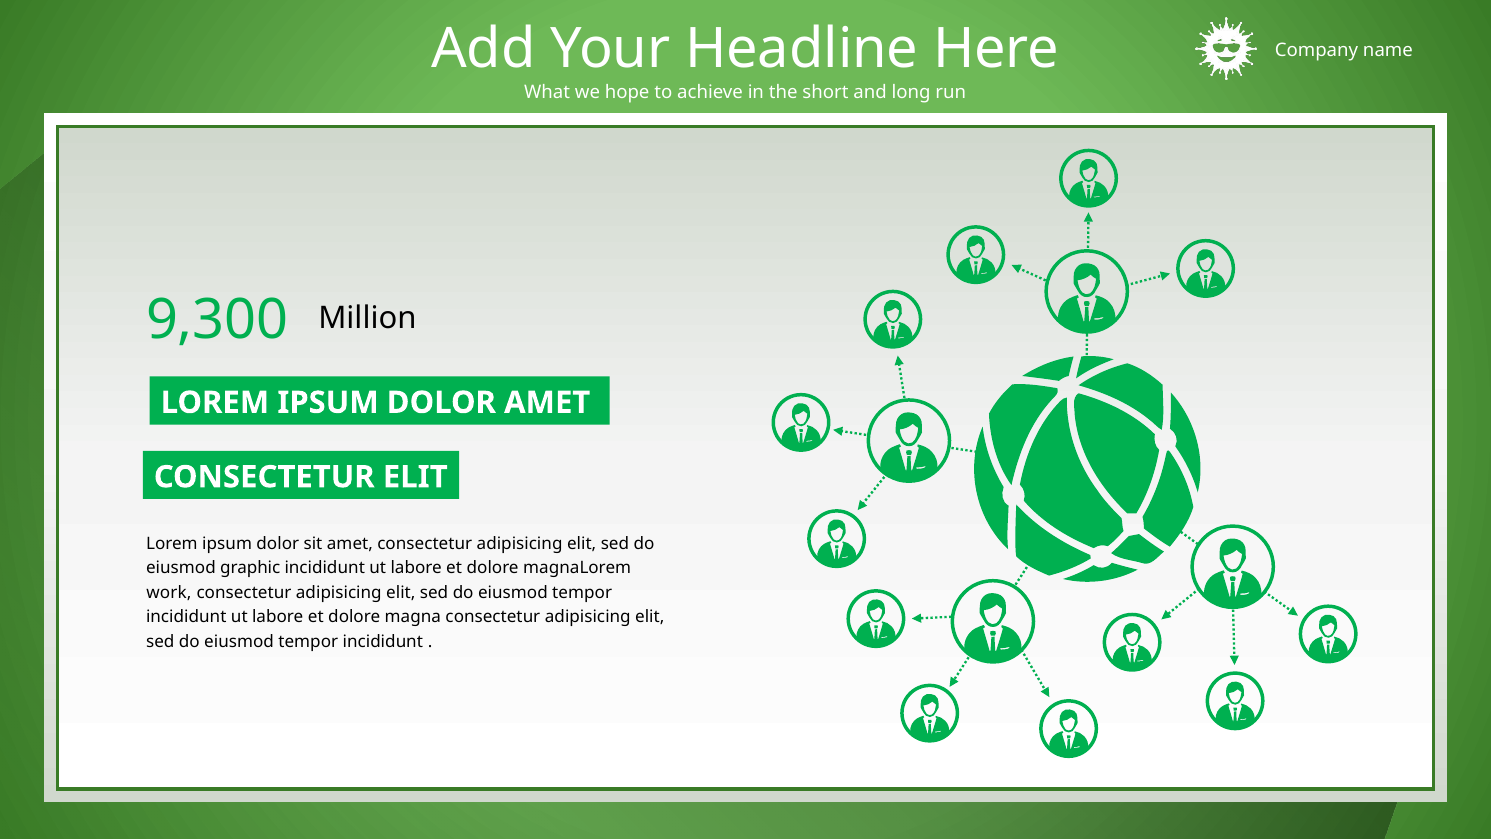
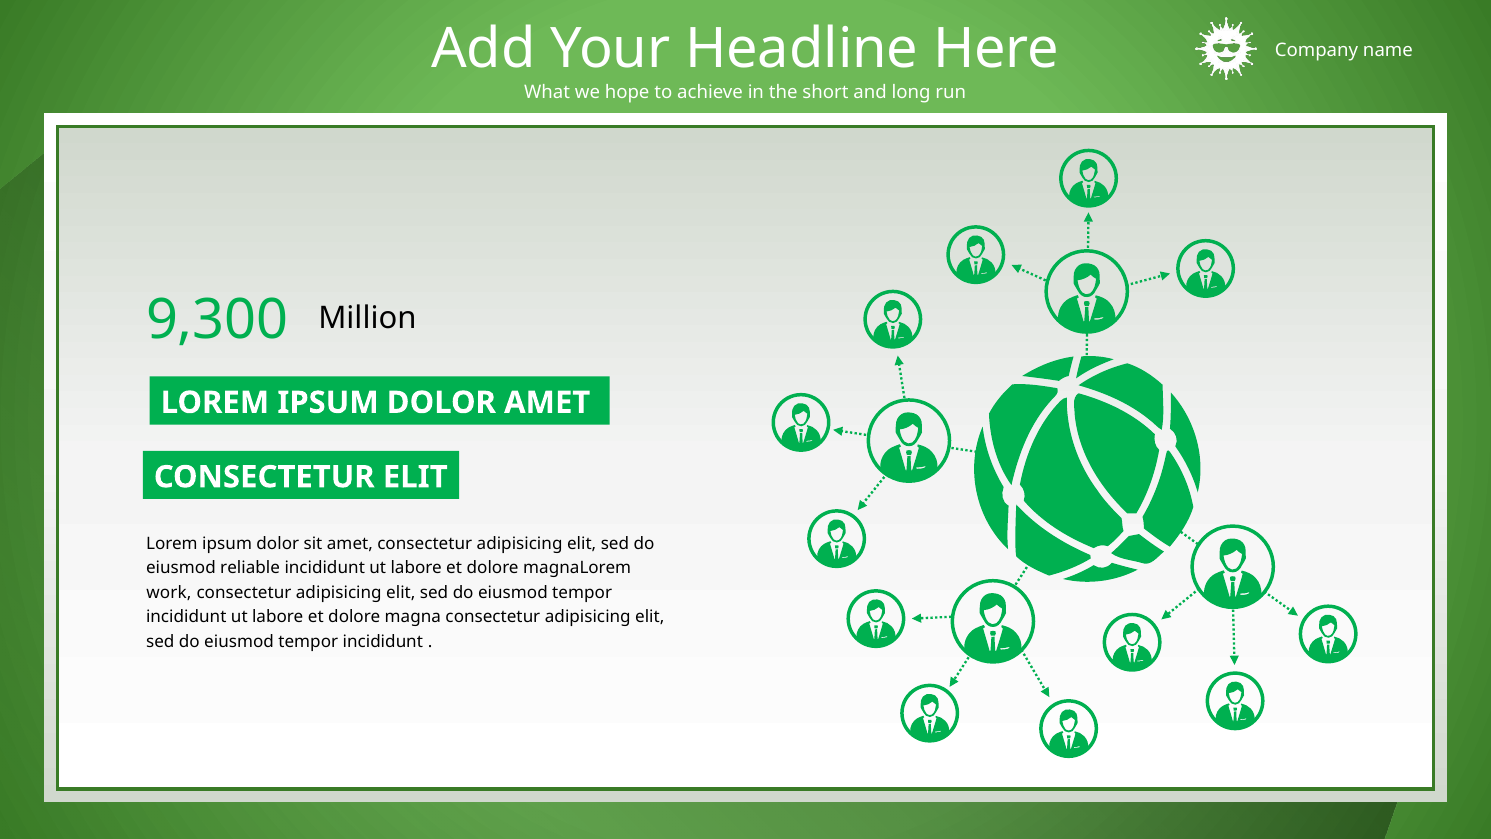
graphic: graphic -> reliable
